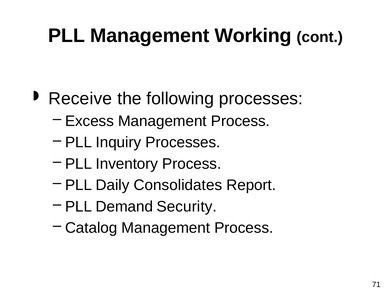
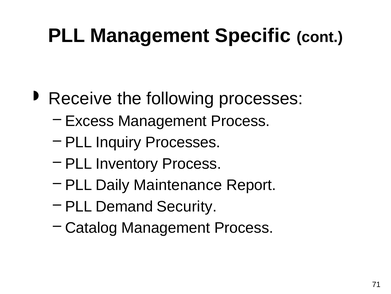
Working: Working -> Specific
Consolidates: Consolidates -> Maintenance
